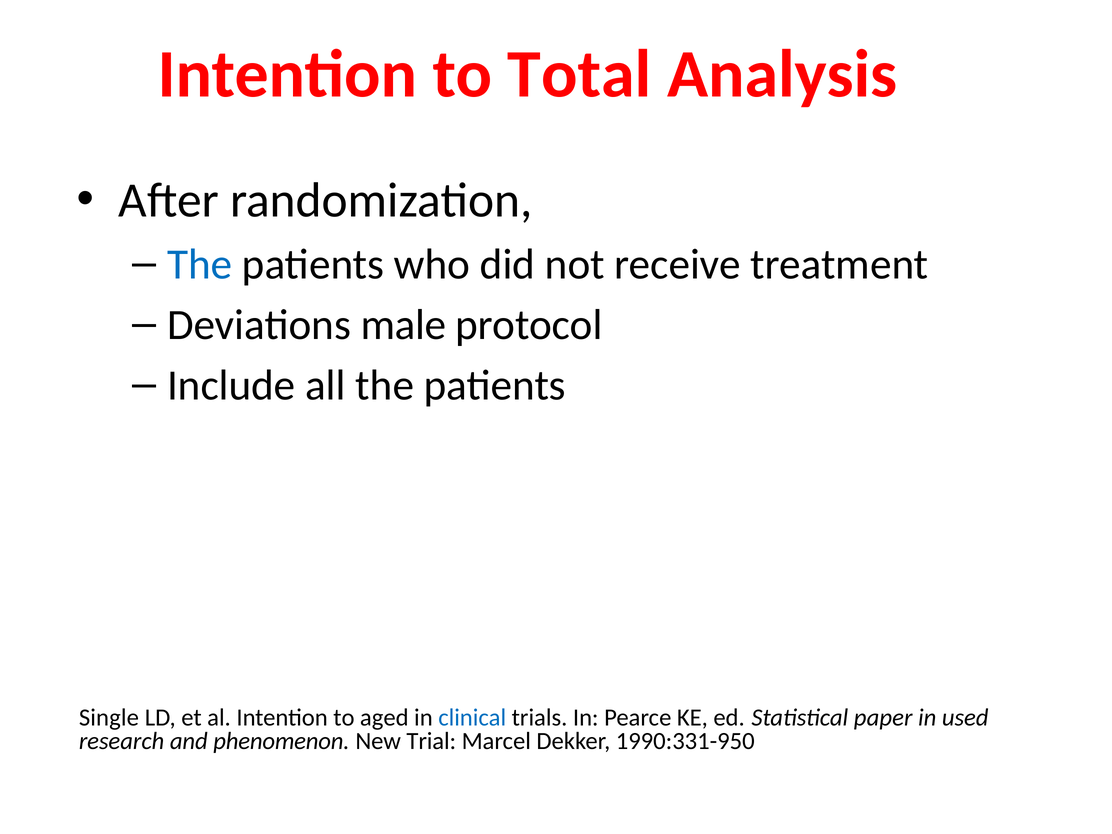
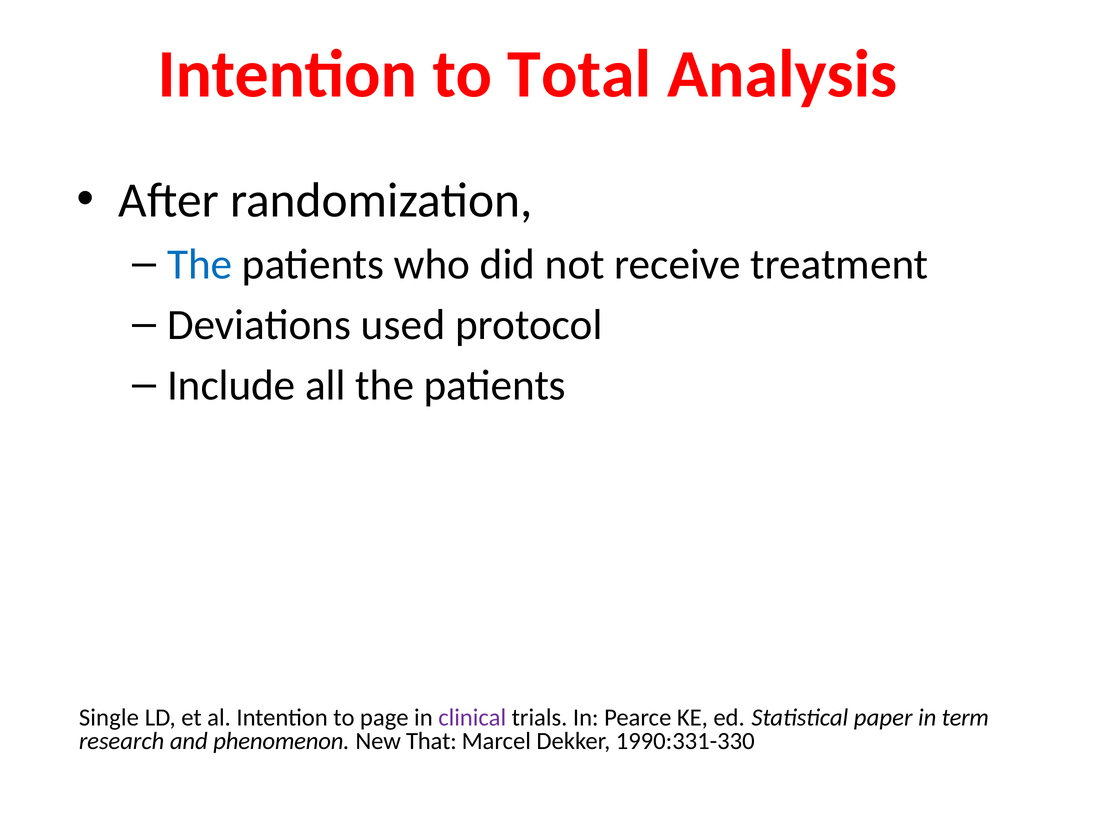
male: male -> used
aged: aged -> page
clinical colour: blue -> purple
used: used -> term
Trial: Trial -> That
1990:331-950: 1990:331-950 -> 1990:331-330
